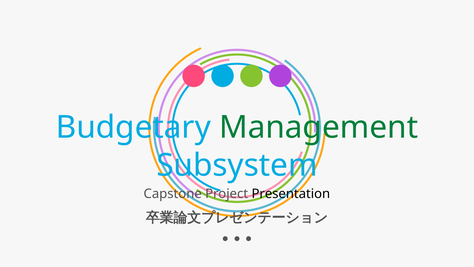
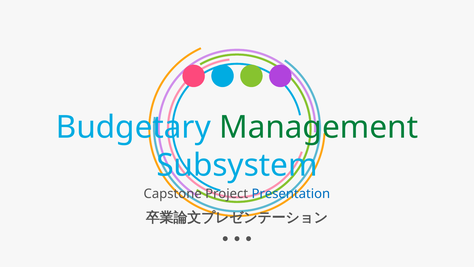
Presentation colour: black -> blue
